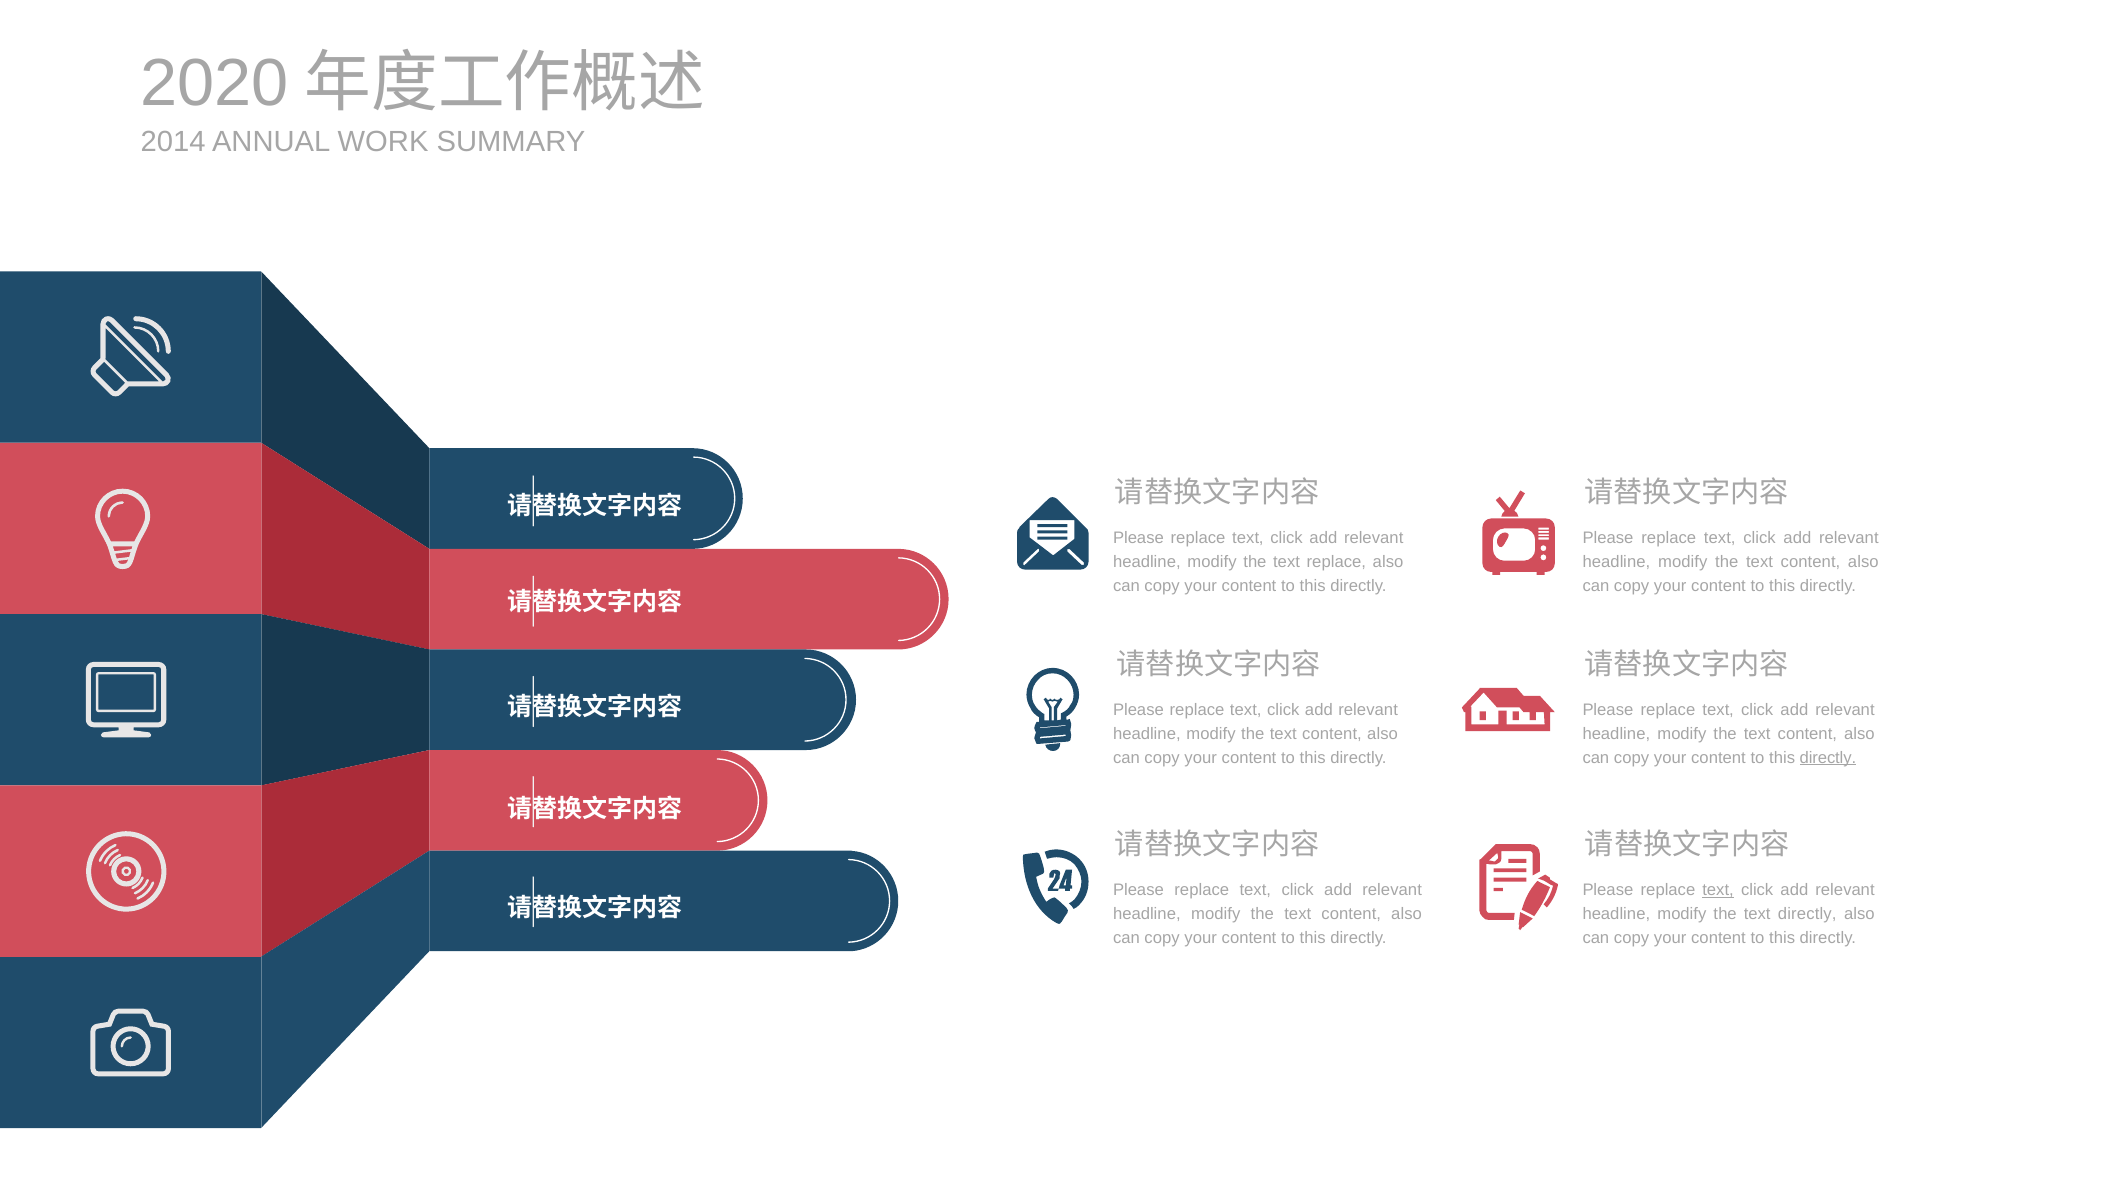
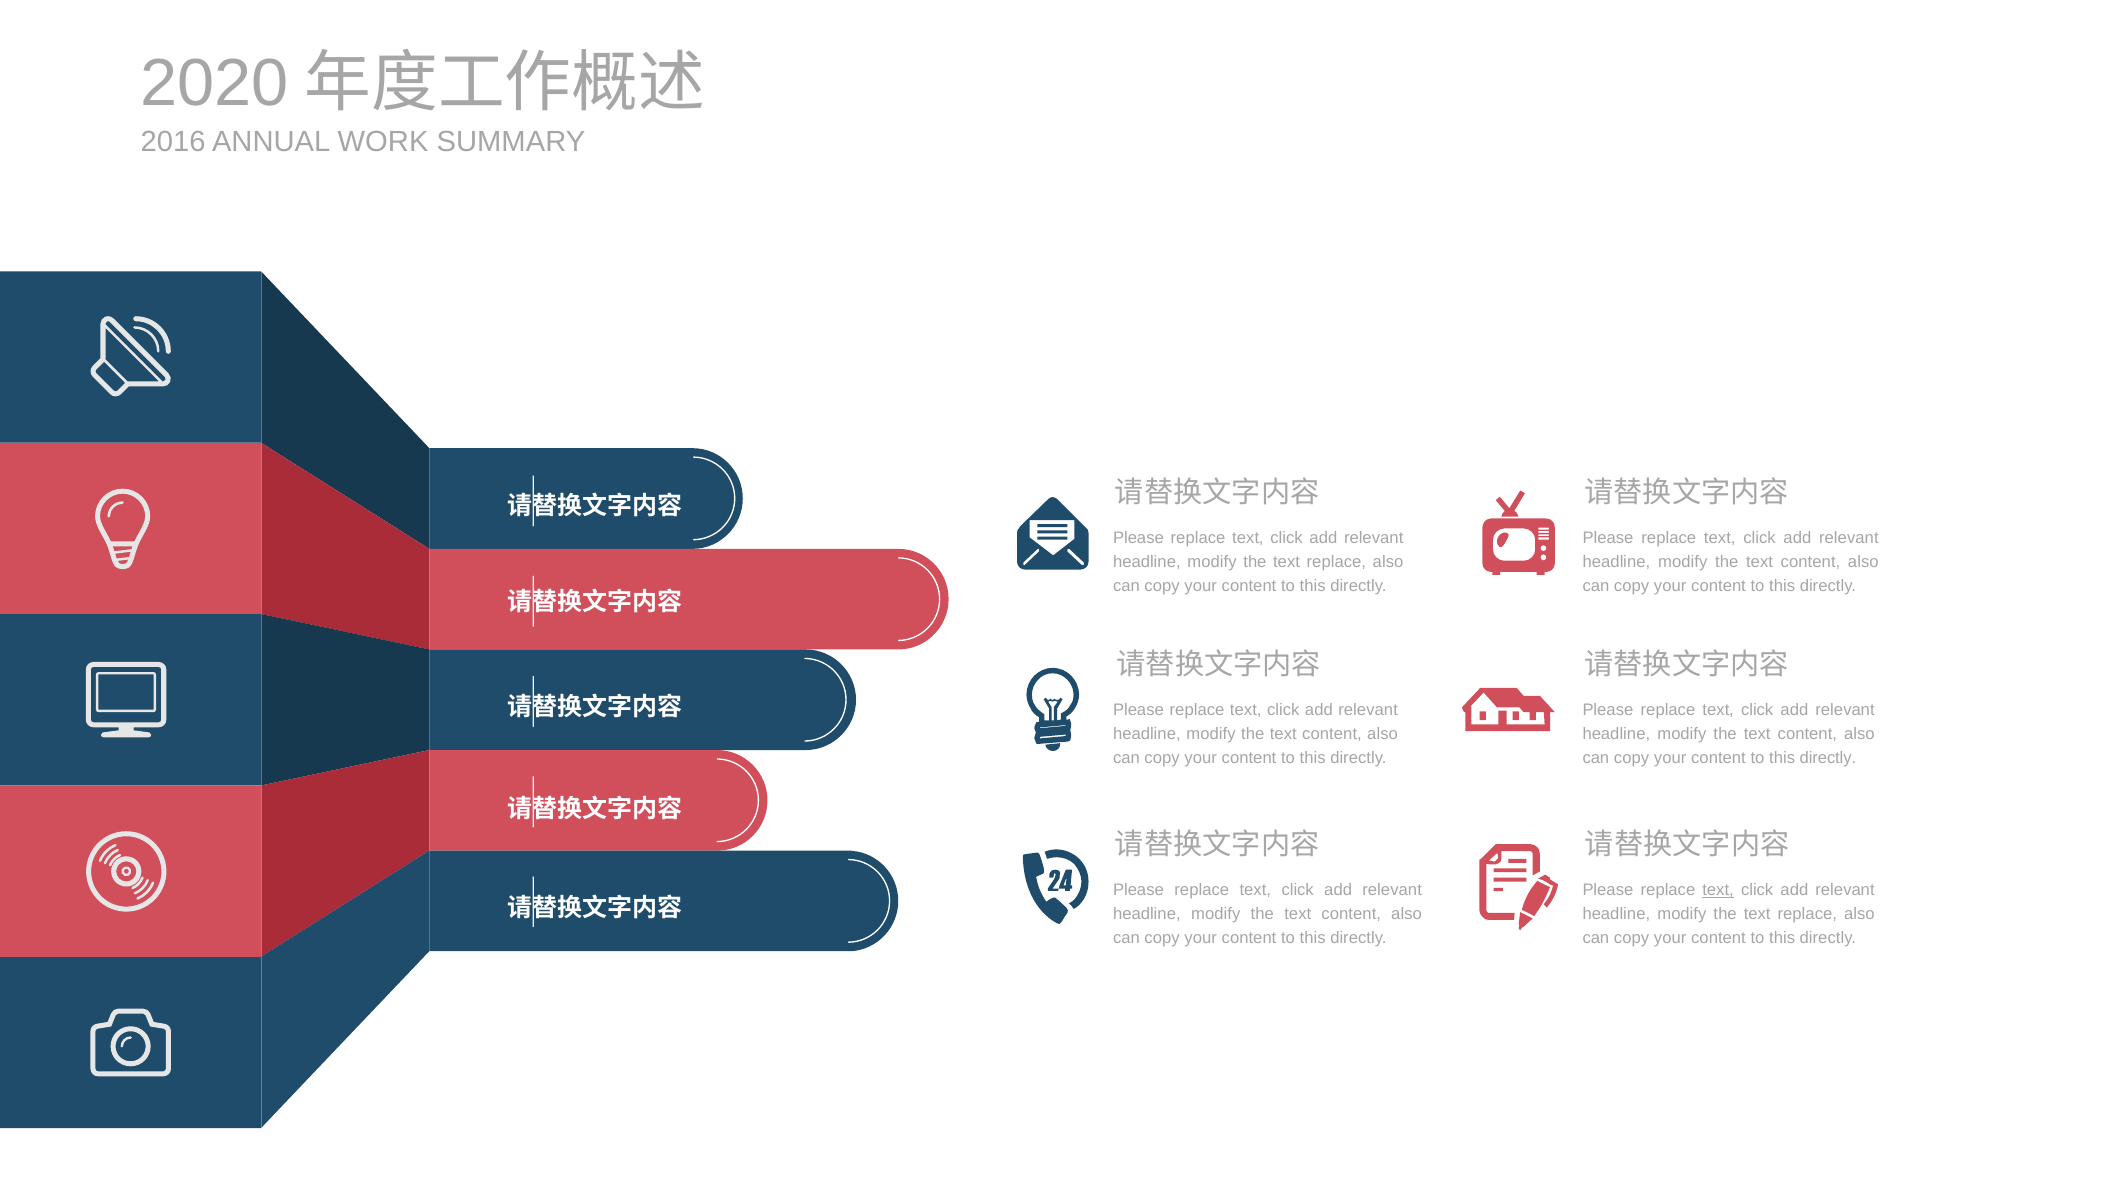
2014: 2014 -> 2016
directly at (1828, 758) underline: present -> none
directly at (1807, 914): directly -> replace
